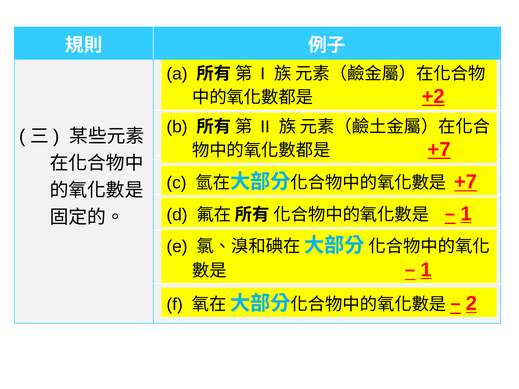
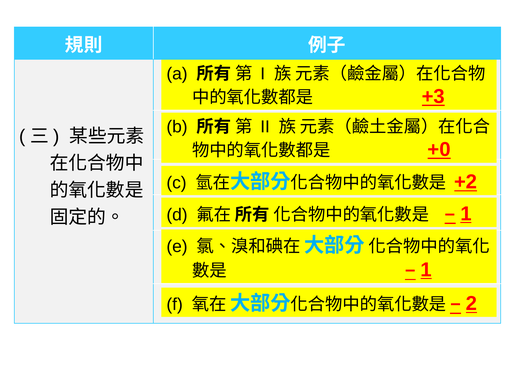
+2: +2 -> +3
+7 at (439, 150): +7 -> +0
+7 at (466, 182): +7 -> +2
